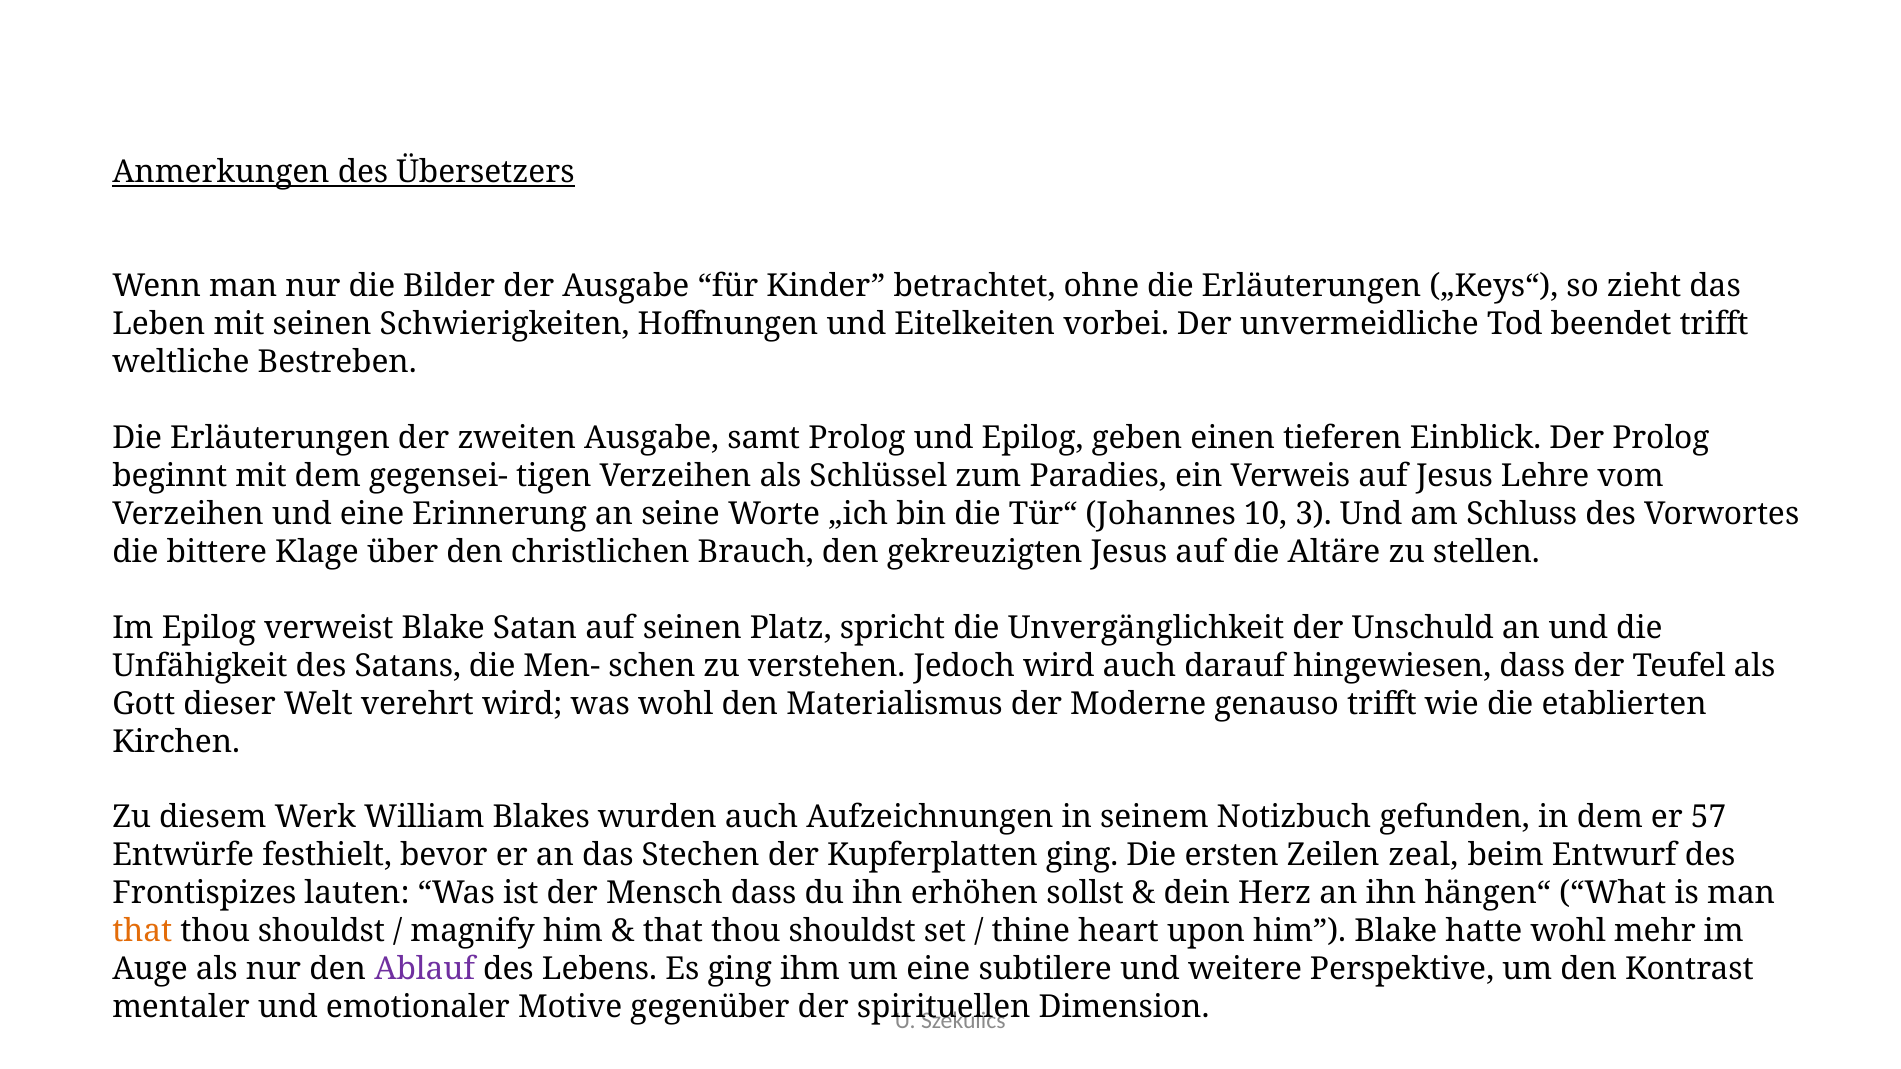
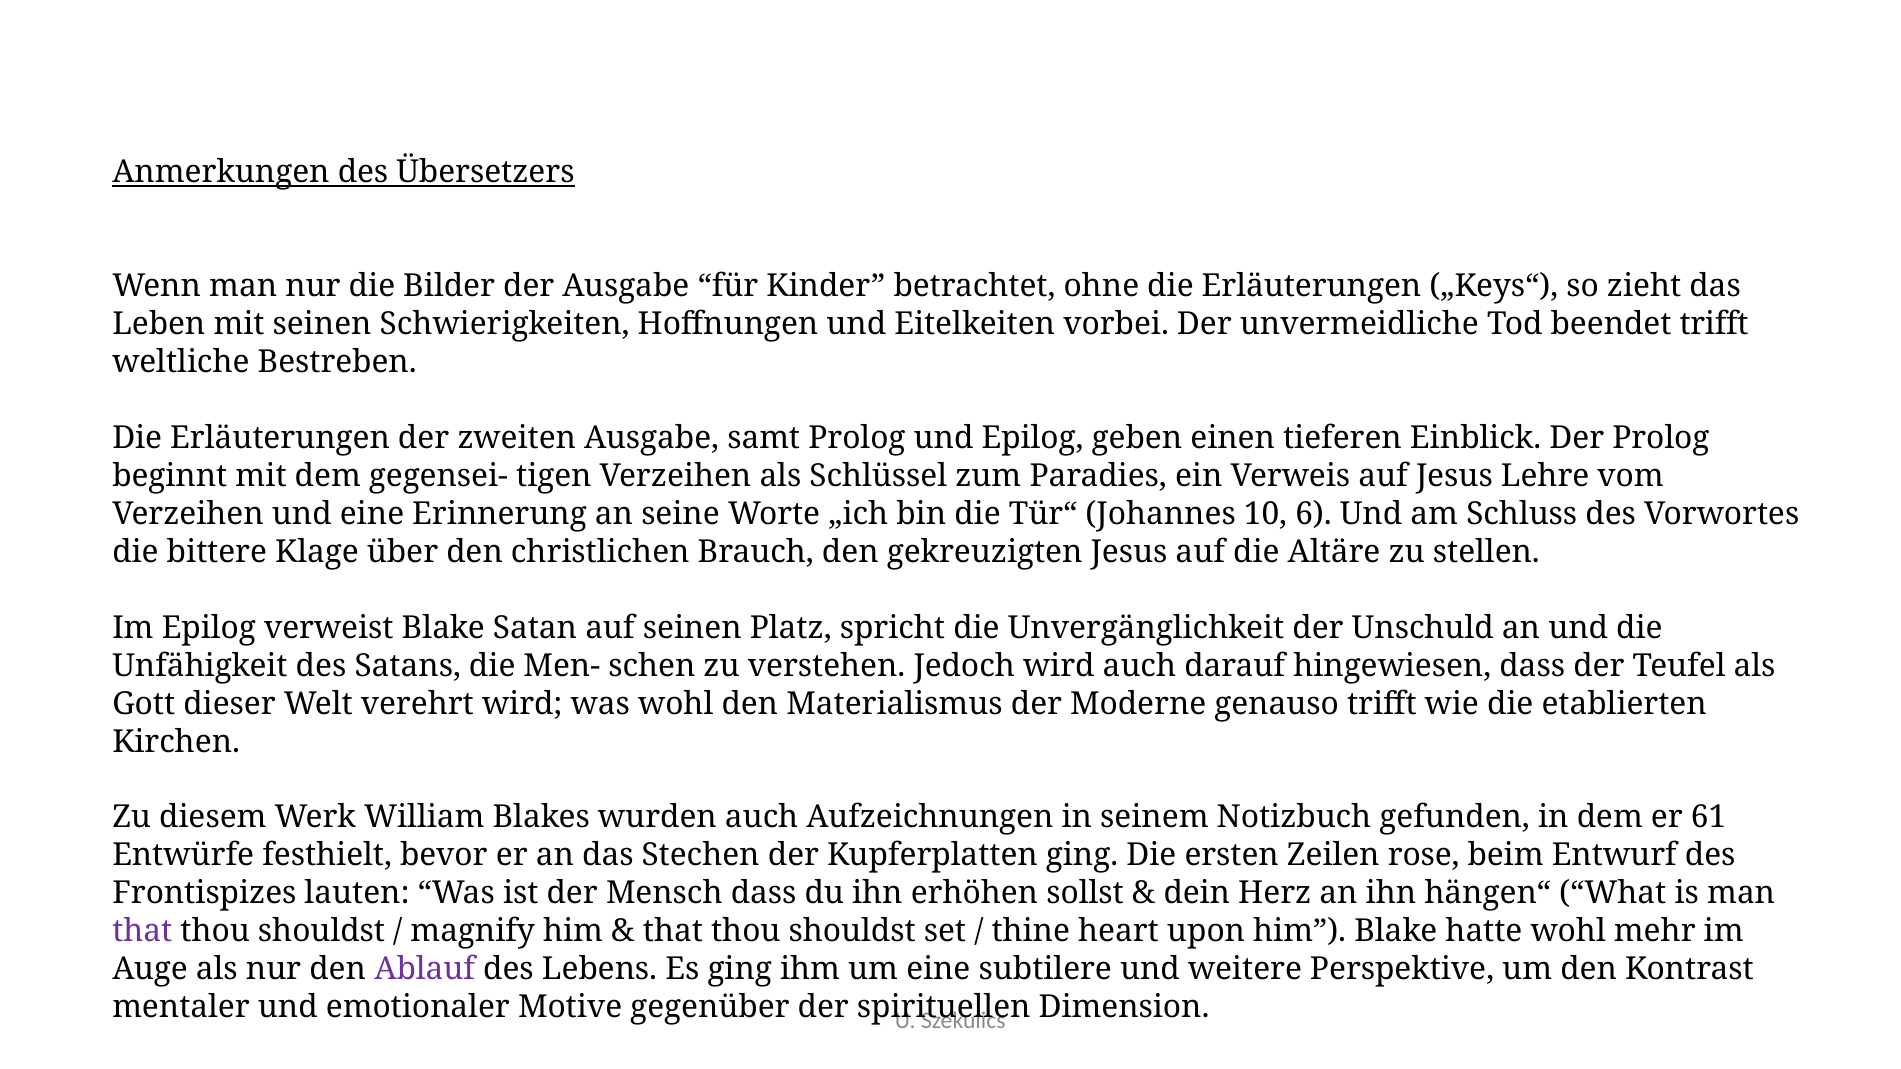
3: 3 -> 6
57: 57 -> 61
zeal: zeal -> rose
that at (142, 932) colour: orange -> purple
